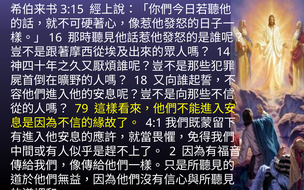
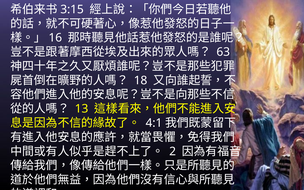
14: 14 -> 63
79: 79 -> 13
